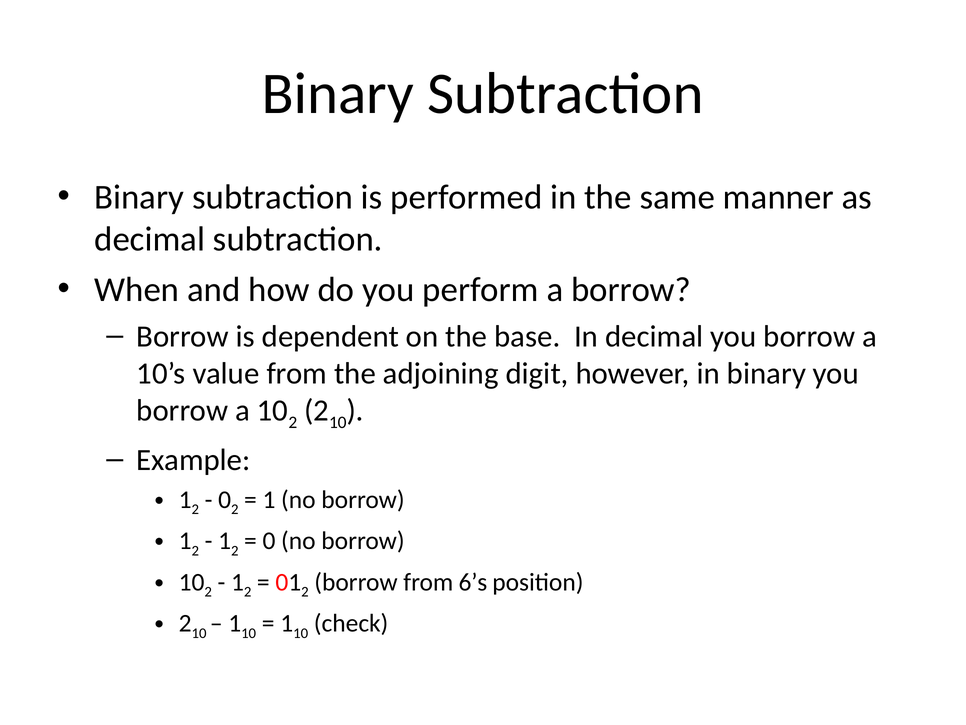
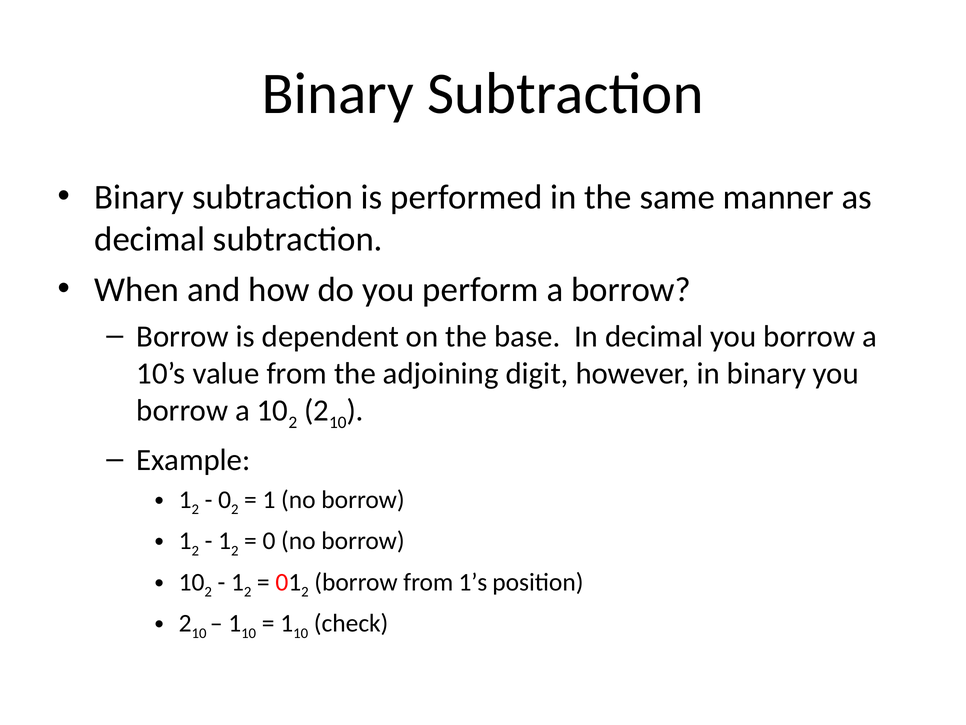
6’s: 6’s -> 1’s
